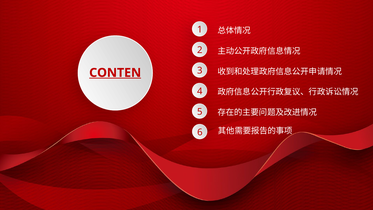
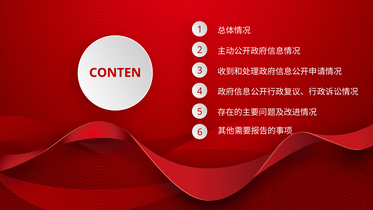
CONTEN underline: present -> none
